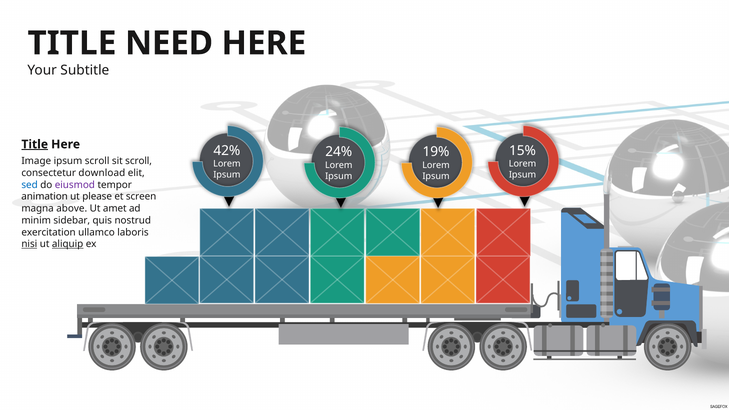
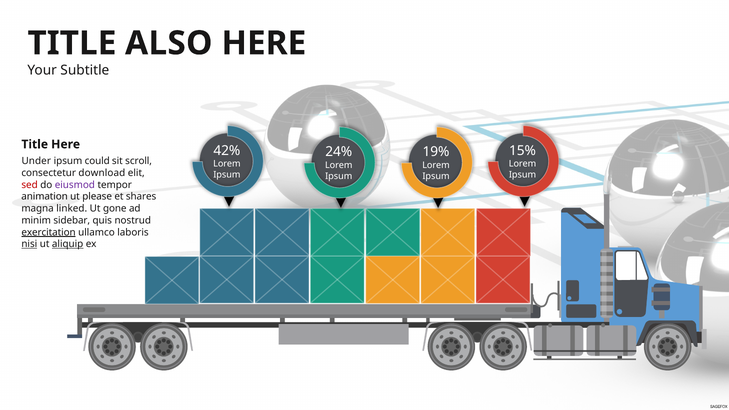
NEED: NEED -> ALSO
Title at (35, 144) underline: present -> none
Image: Image -> Under
ipsum scroll: scroll -> could
sed colour: blue -> red
screen: screen -> shares
above: above -> linked
amet: amet -> gone
exercitation underline: none -> present
